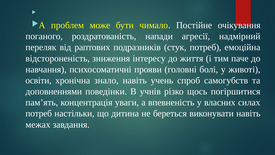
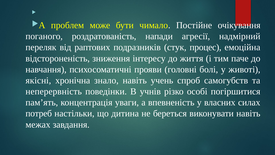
стук потреб: потреб -> процес
освіти: освіти -> якісні
доповненнями: доповненнями -> неперервність
щось: щось -> особі
